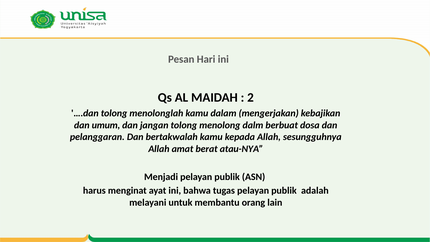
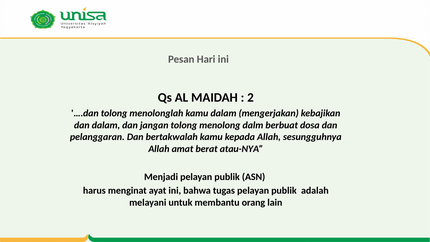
dan umum: umum -> dalam
